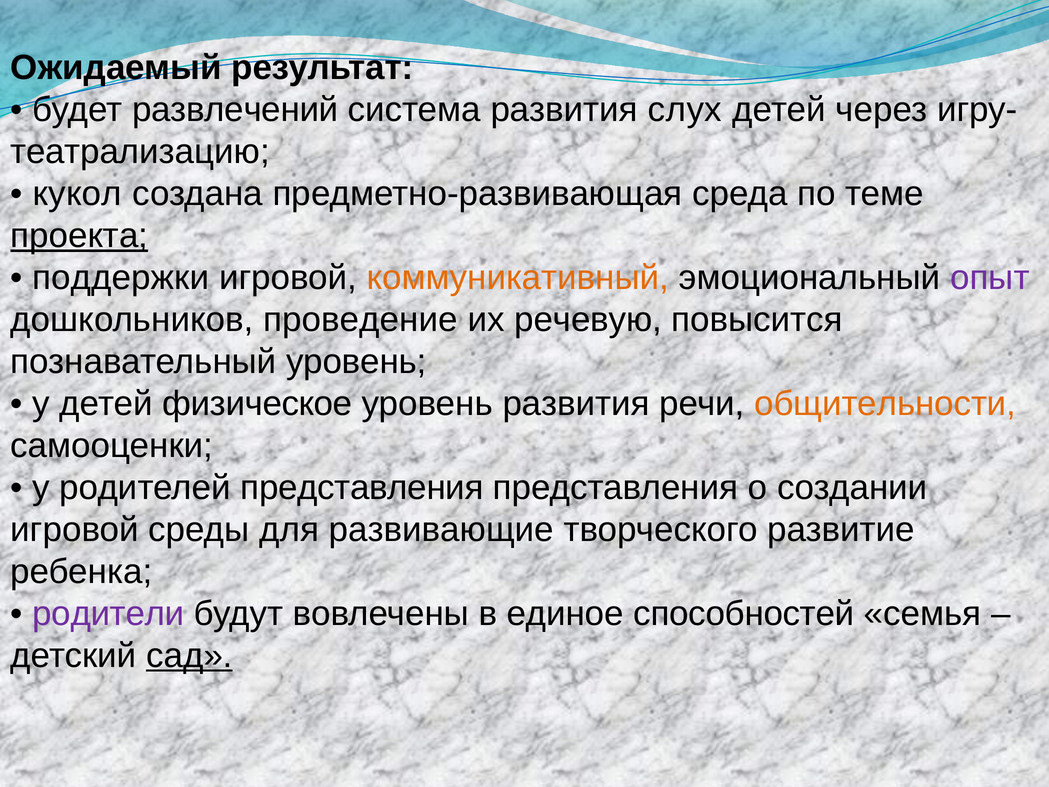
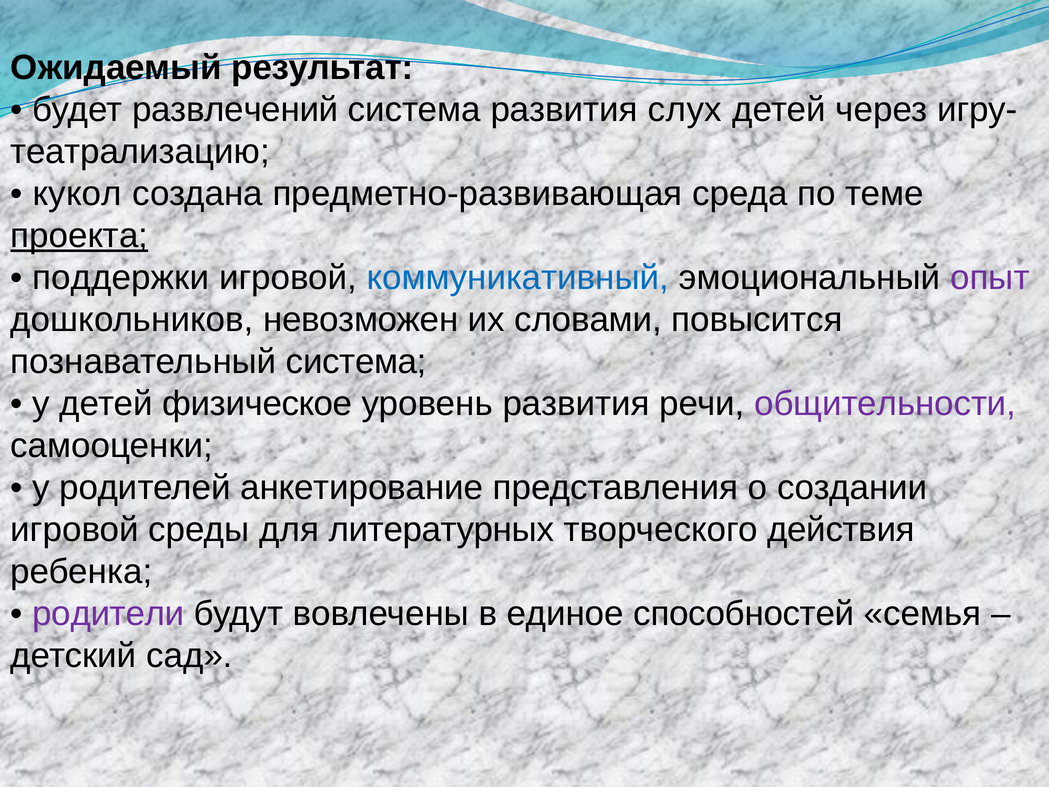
коммуникативный colour: orange -> blue
проведение: проведение -> невозможен
речевую: речевую -> словами
познавательный уровень: уровень -> система
общительности colour: orange -> purple
родителей представления: представления -> анкетирование
развивающие: развивающие -> литературных
развитие: развитие -> действия
сад underline: present -> none
